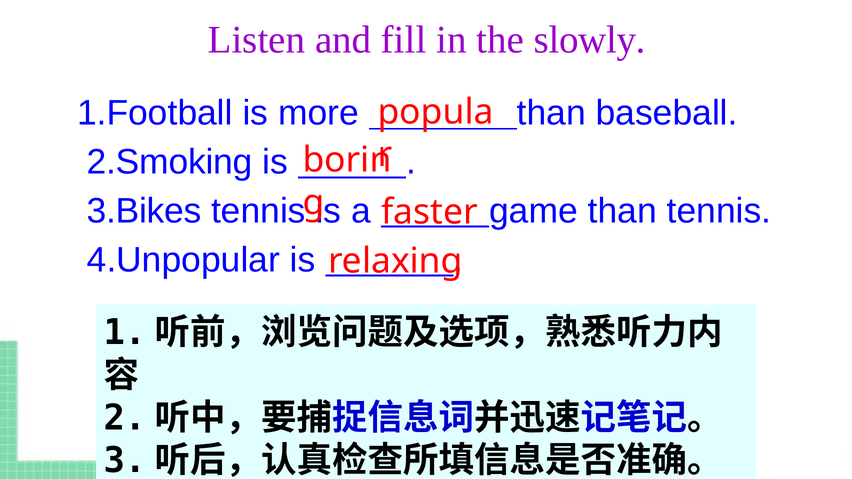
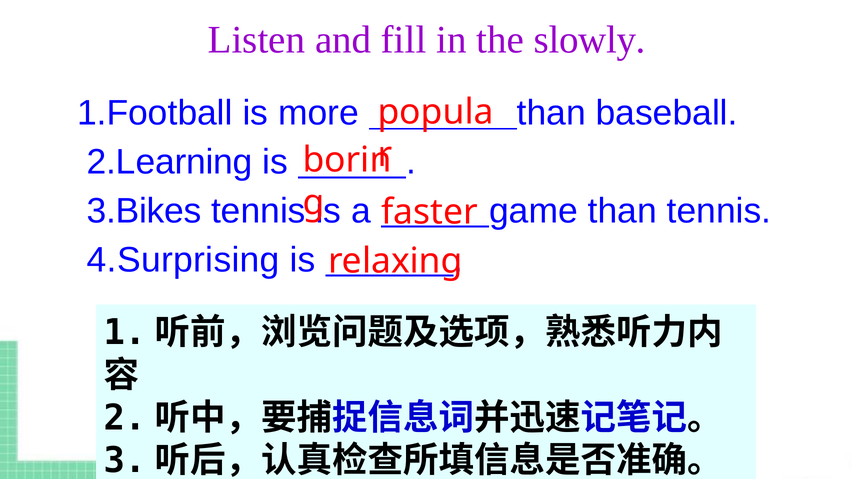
2.Smoking: 2.Smoking -> 2.Learning
4.Unpopular: 4.Unpopular -> 4.Surprising
